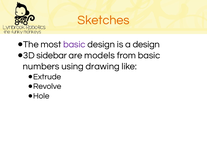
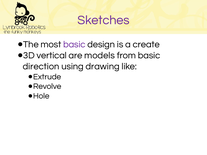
Sketches colour: orange -> purple
a design: design -> create
sidebar: sidebar -> vertical
numbers: numbers -> direction
